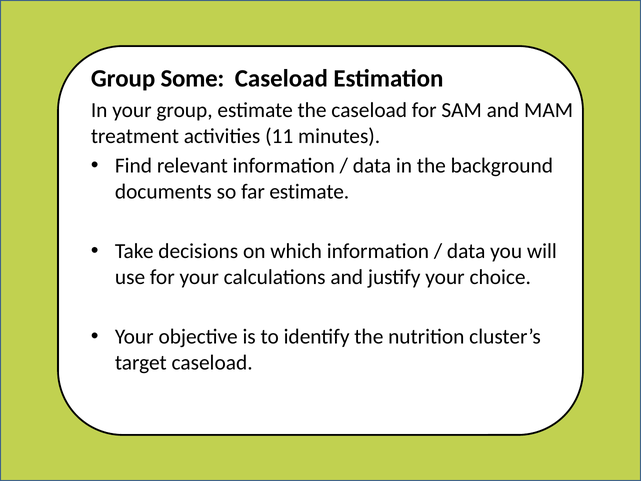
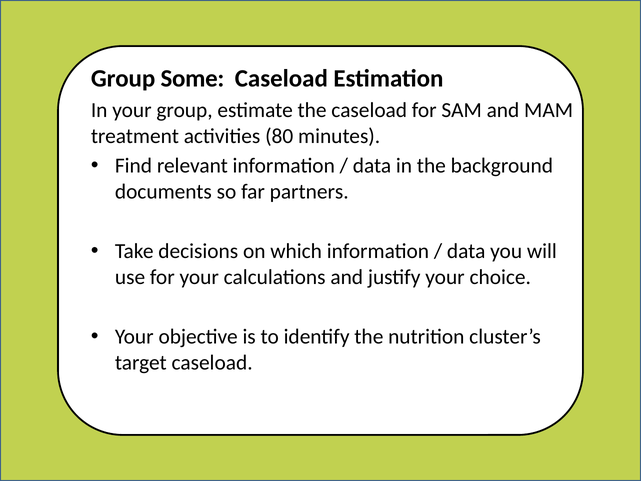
11: 11 -> 80
far estimate: estimate -> partners
